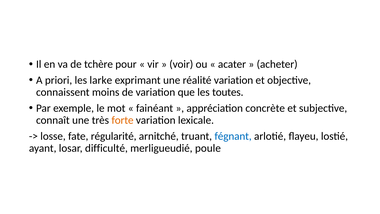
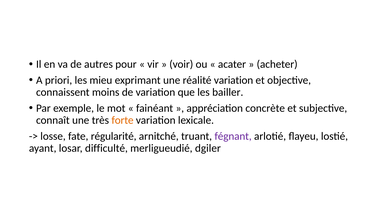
tchère: tchère -> autres
larke: larke -> mieu
toutes: toutes -> bailler
fégnant colour: blue -> purple
poule: poule -> dgiler
